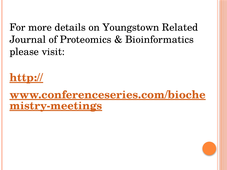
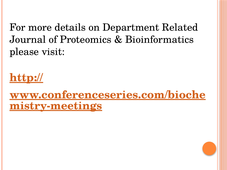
Youngstown: Youngstown -> Department
